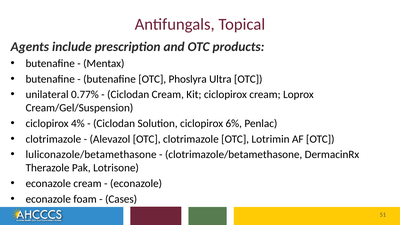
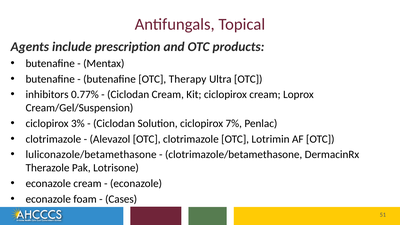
Phoslyra: Phoslyra -> Therapy
unilateral: unilateral -> inhibitors
4%: 4% -> 3%
6%: 6% -> 7%
